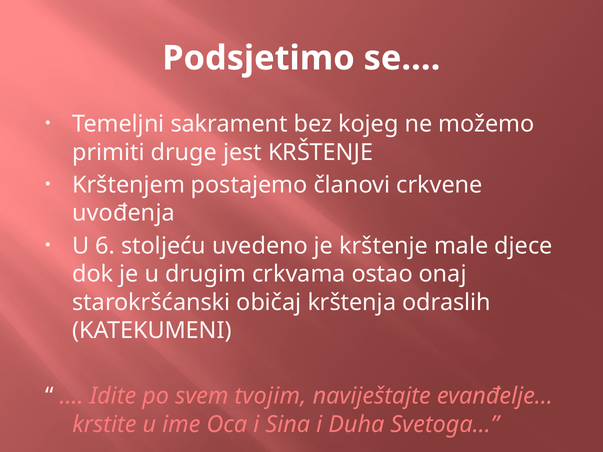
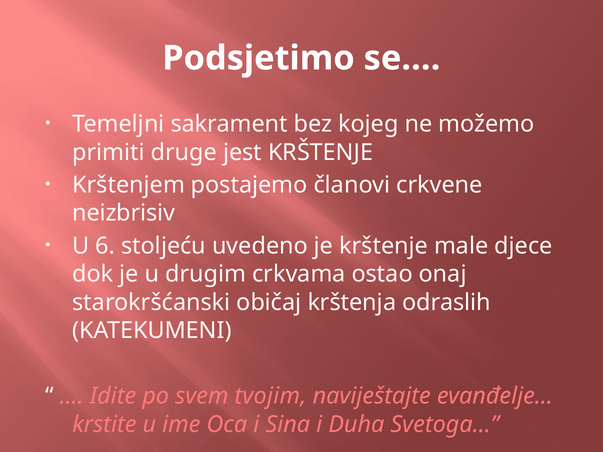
uvođenja: uvođenja -> neizbrisiv
